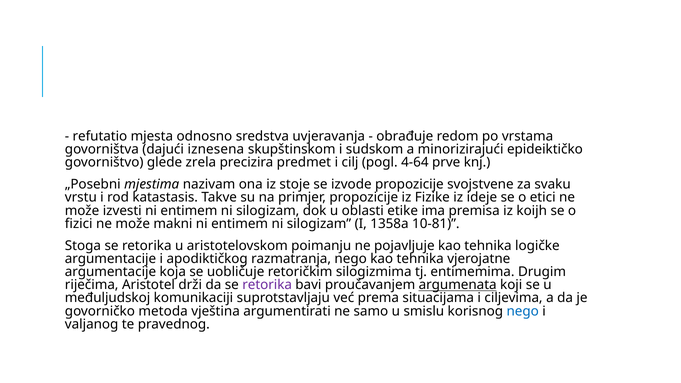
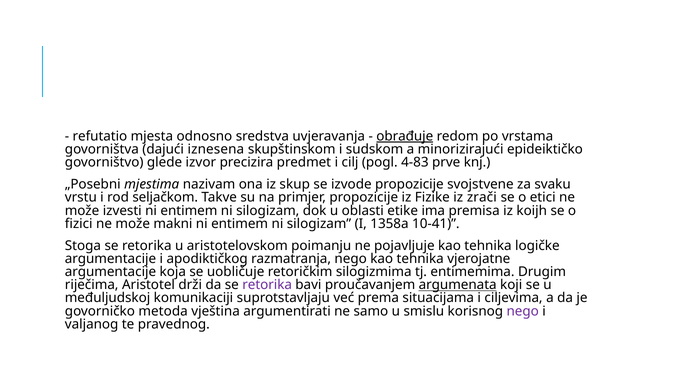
obrađuje underline: none -> present
zrela: zrela -> izvor
4-64: 4-64 -> 4-83
stoje: stoje -> skup
katastasis: katastasis -> seljačkom
ideje: ideje -> zrači
10-81: 10-81 -> 10-41
nego at (523, 311) colour: blue -> purple
